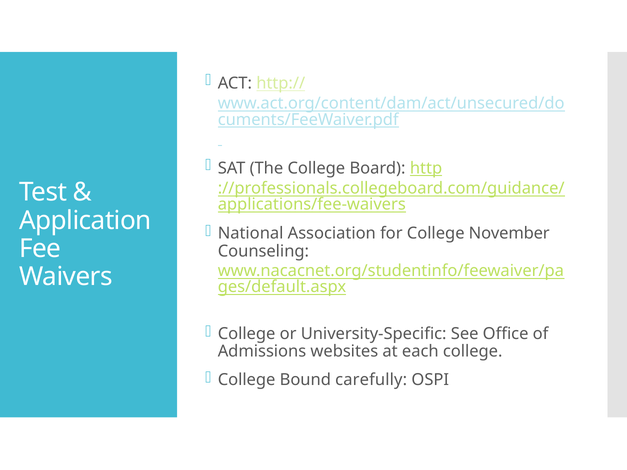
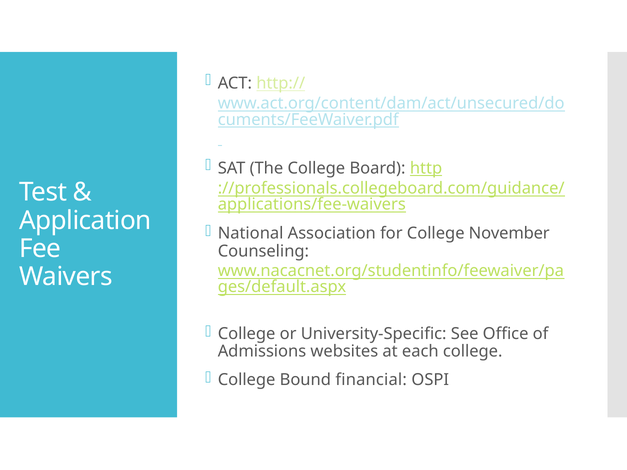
carefully: carefully -> financial
